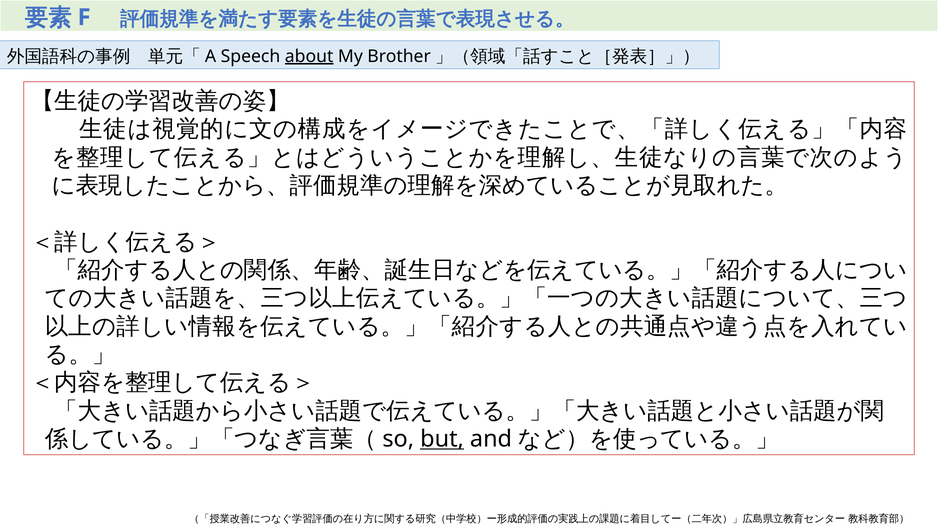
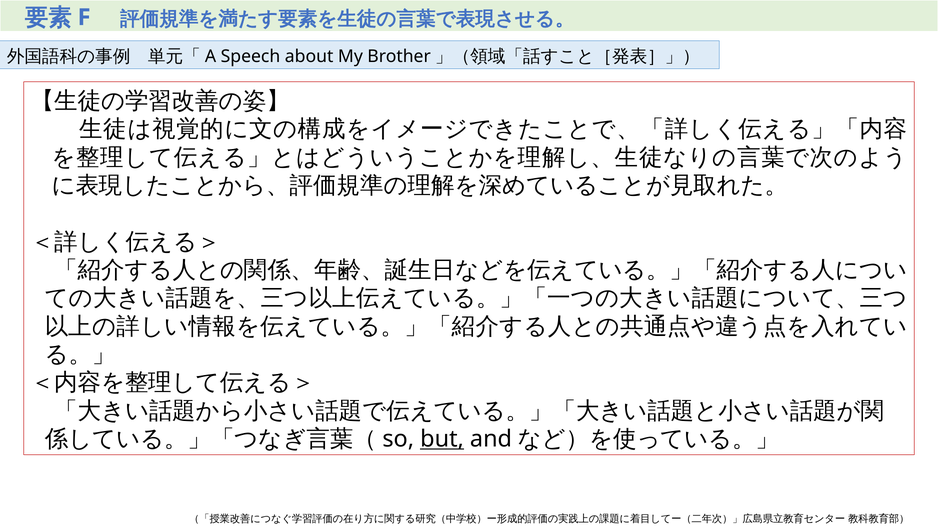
about underline: present -> none
